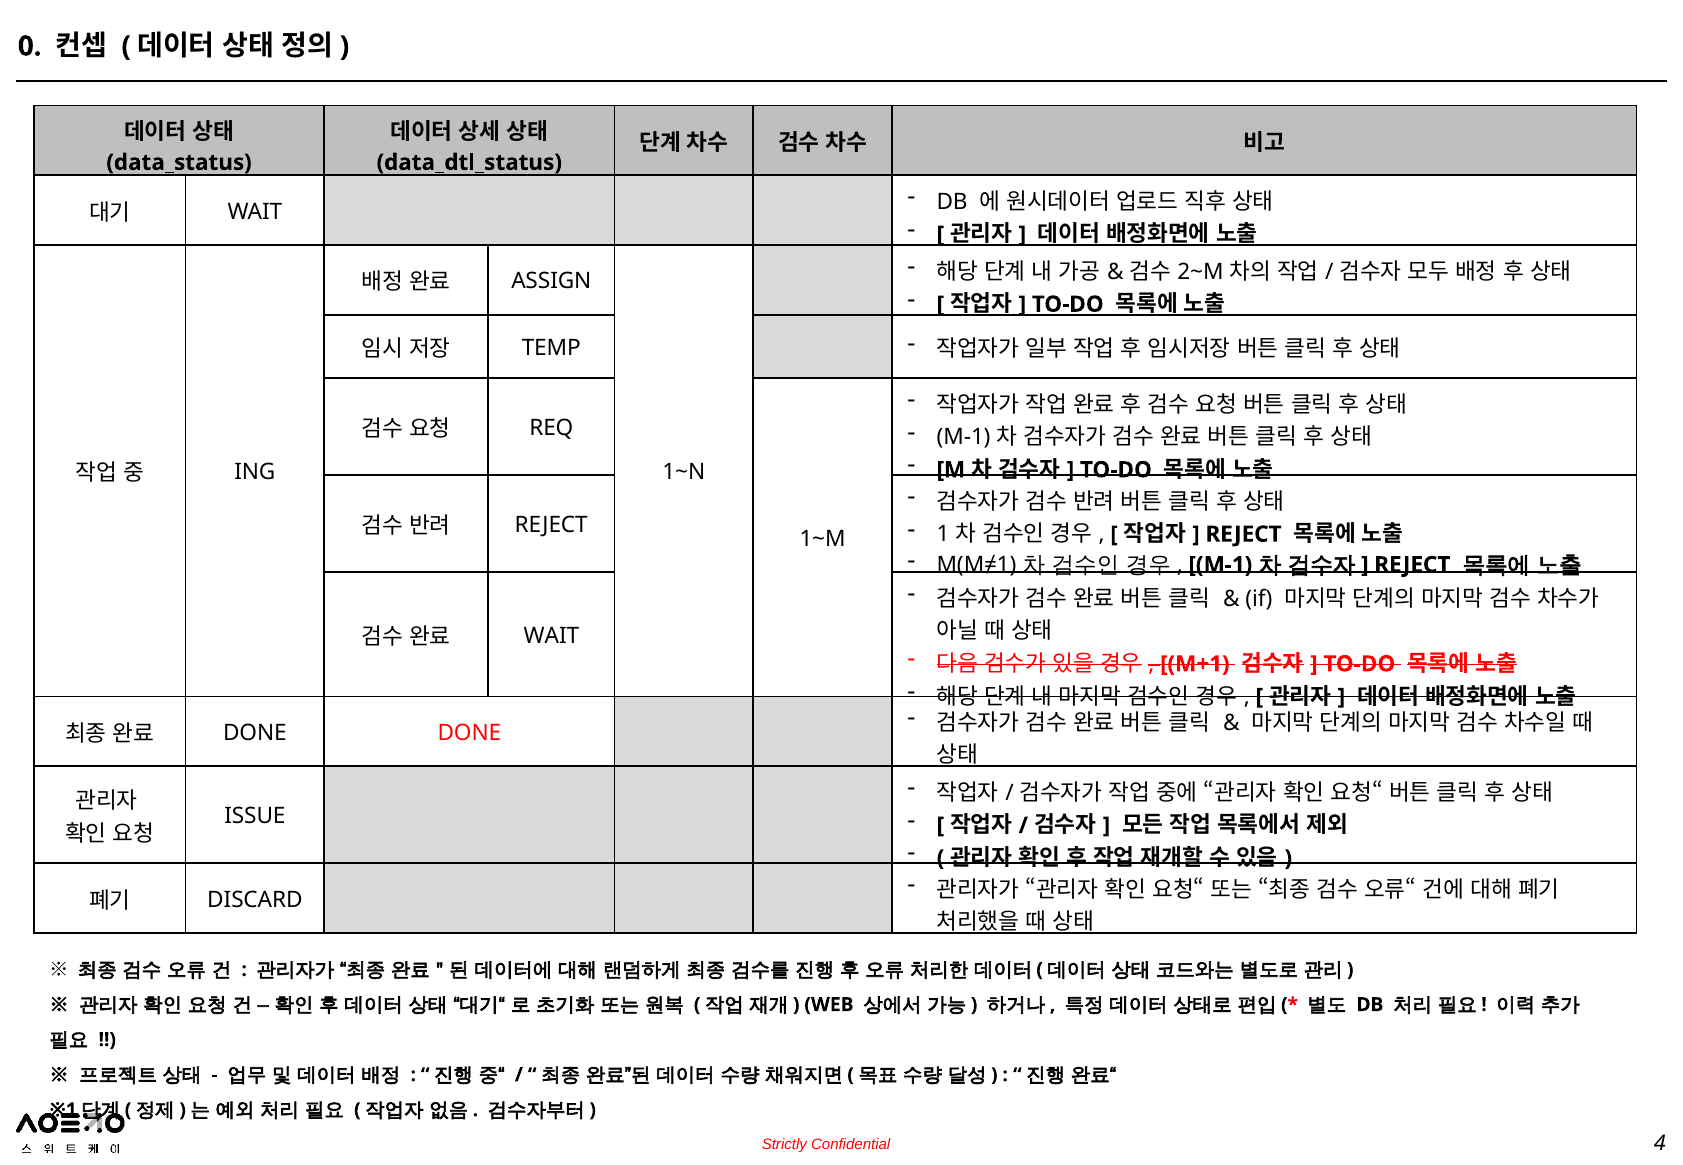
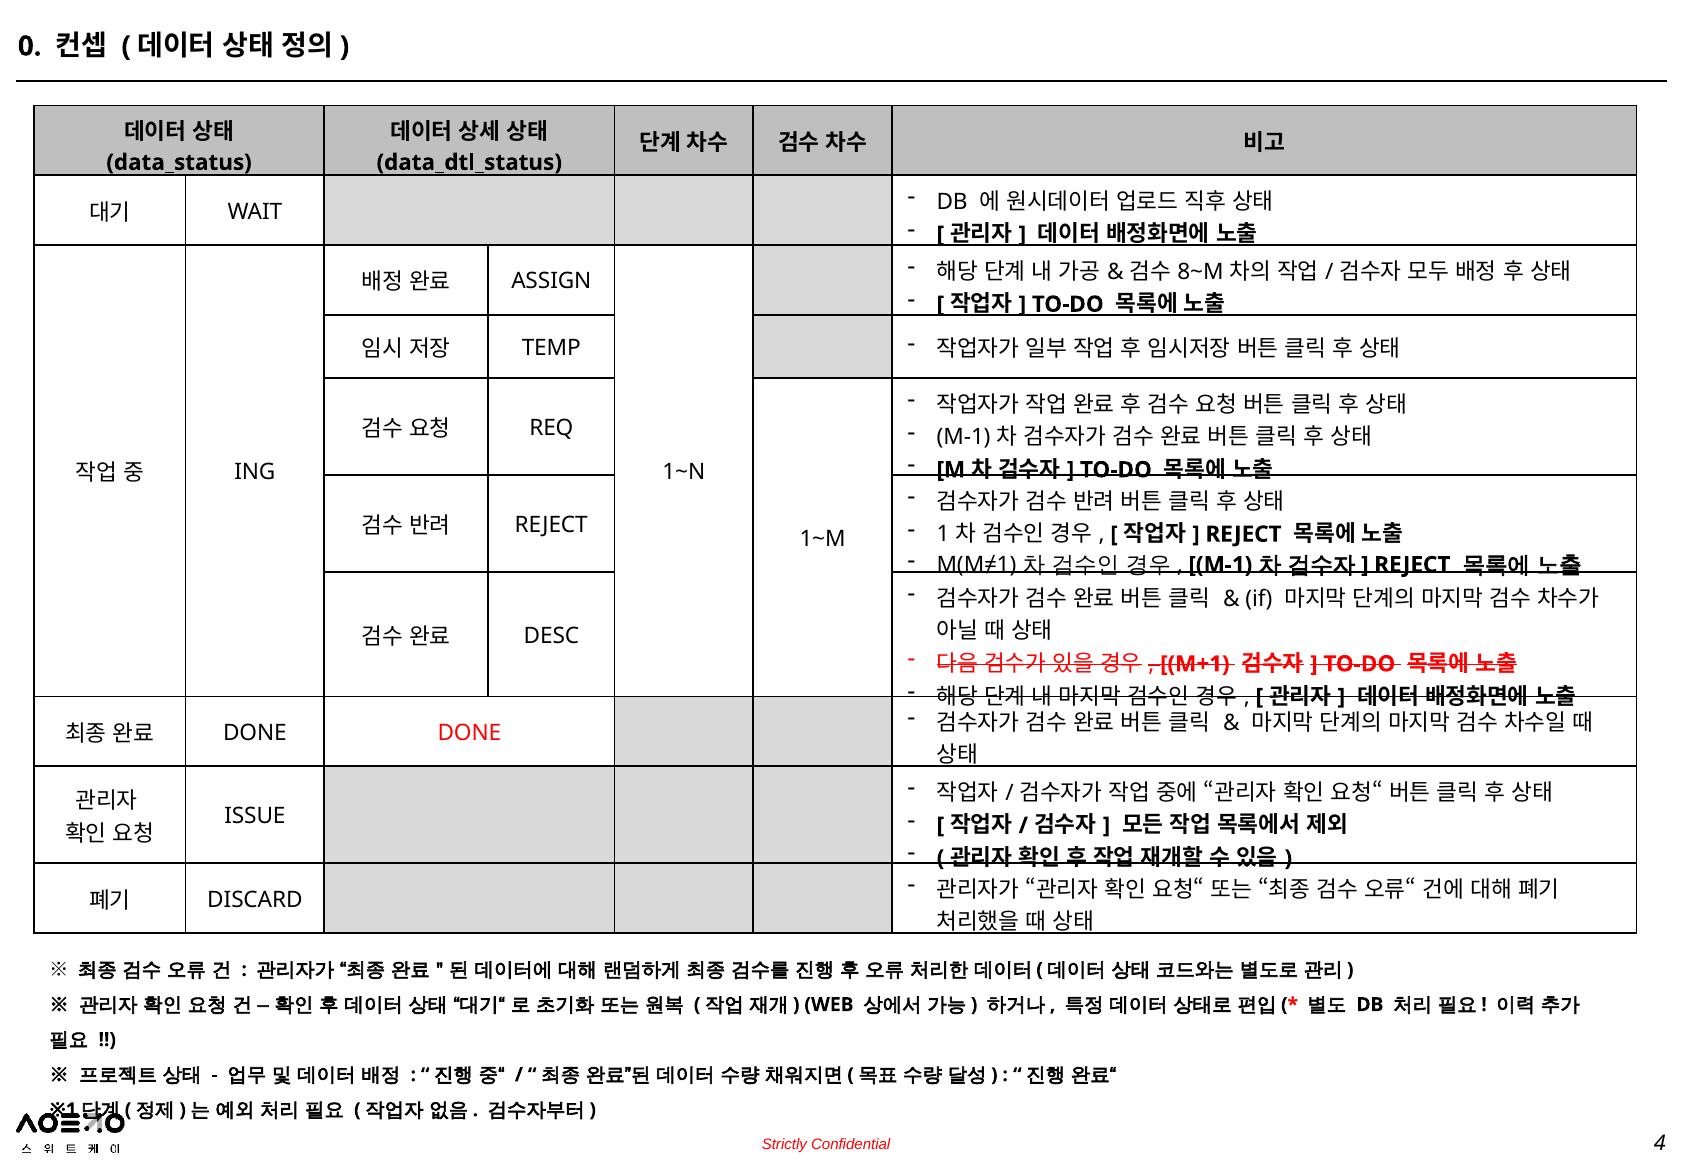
2~M: 2~M -> 8~M
WAIT at (551, 636): WAIT -> DESC
